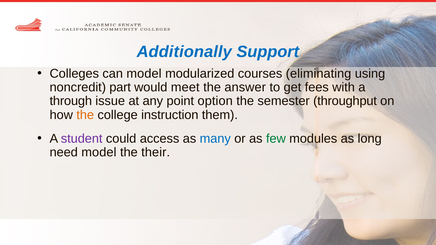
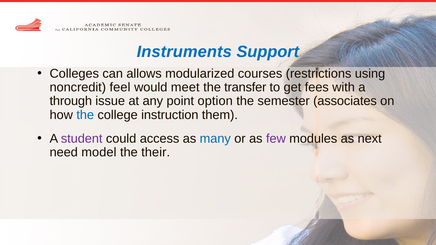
Additionally: Additionally -> Instruments
can model: model -> allows
eliminating: eliminating -> restrictions
part: part -> feel
answer: answer -> transfer
throughput: throughput -> associates
the at (85, 115) colour: orange -> blue
few colour: green -> purple
long: long -> next
